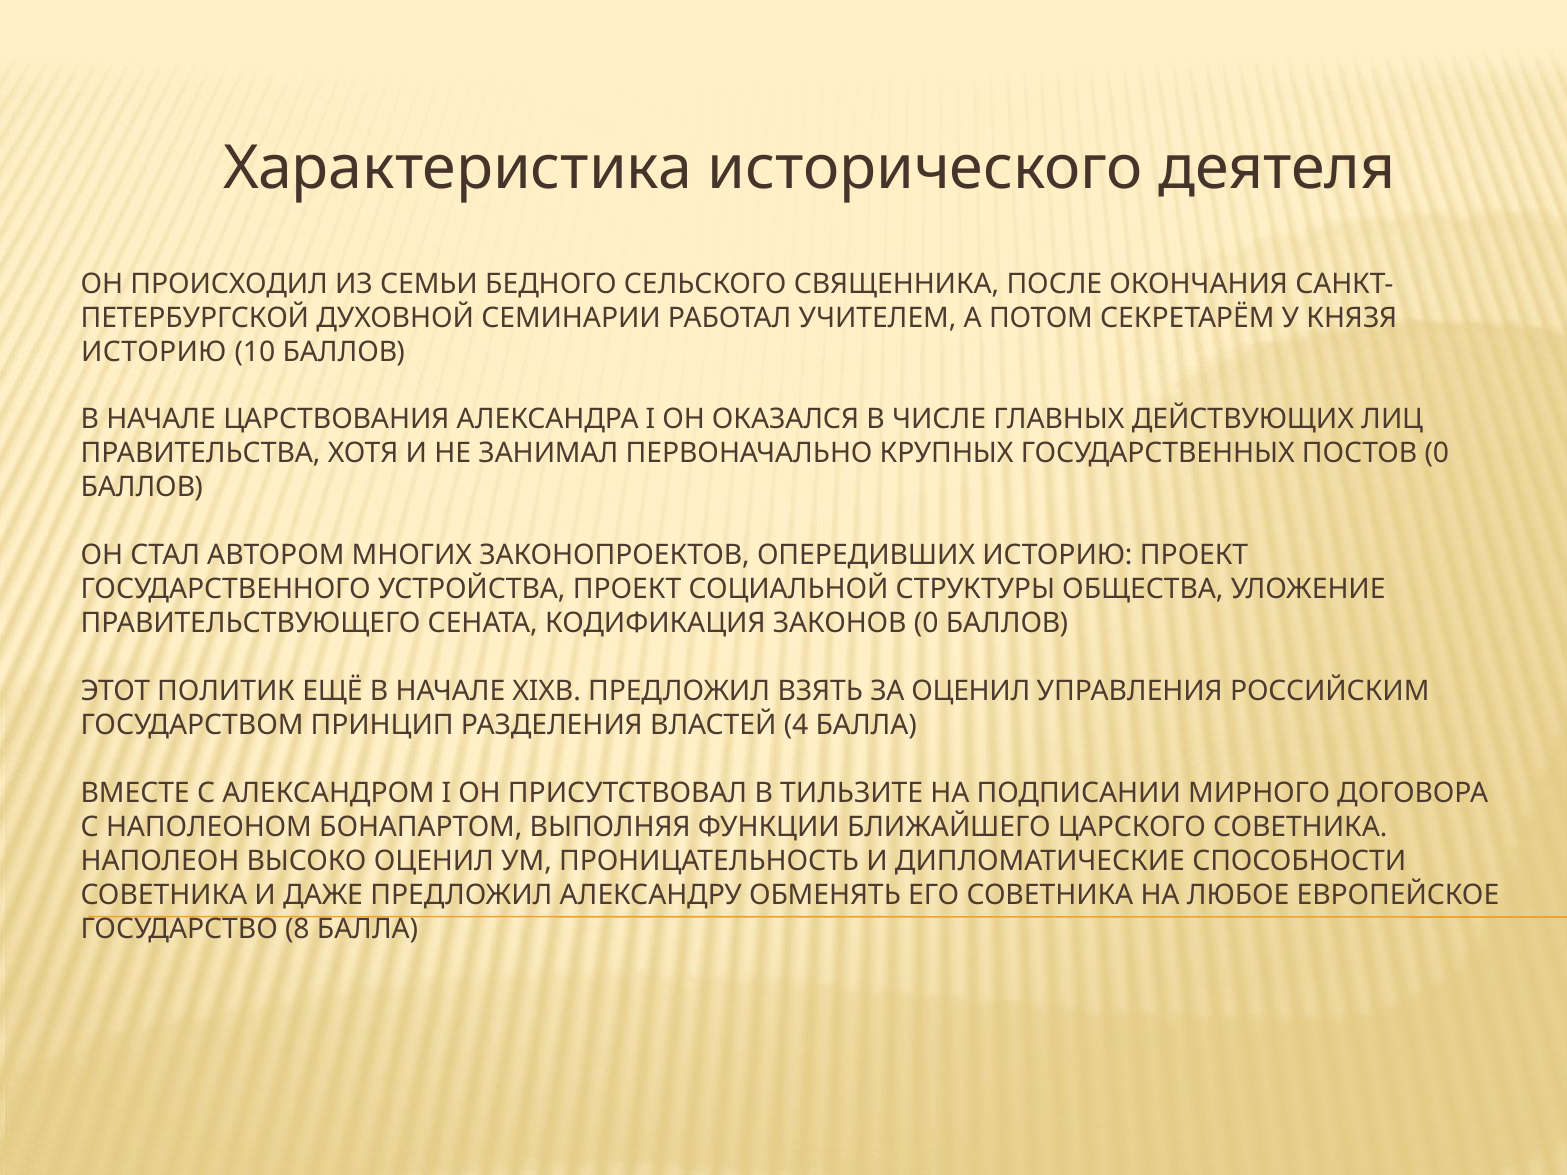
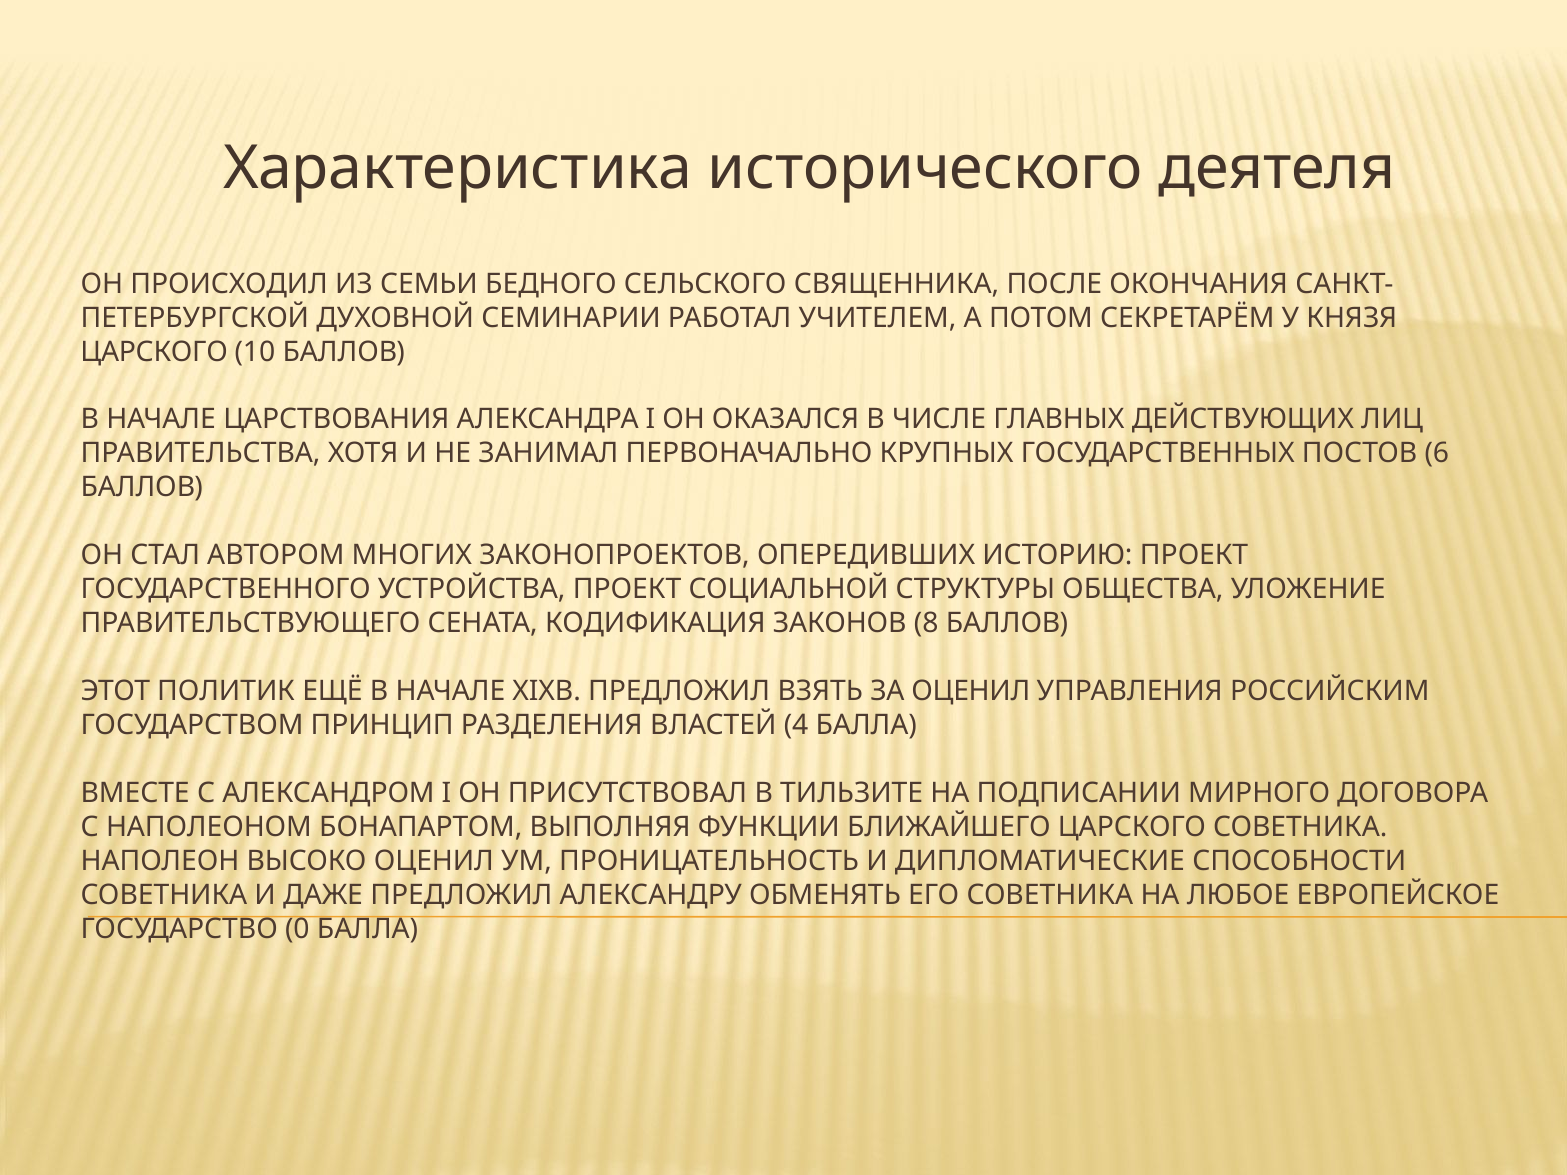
ИСТОРИЮ at (154, 352): ИСТОРИЮ -> ЦАРСКОГО
ПОСТОВ 0: 0 -> 6
ЗАКОНОВ 0: 0 -> 8
8: 8 -> 0
